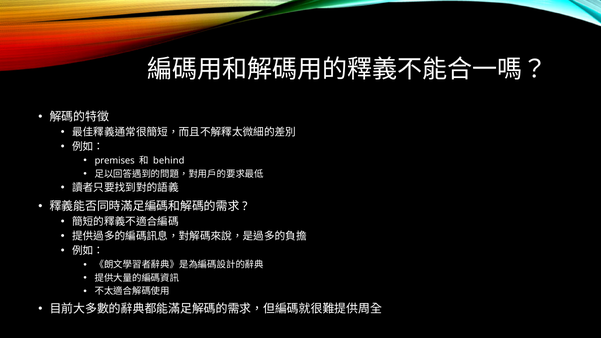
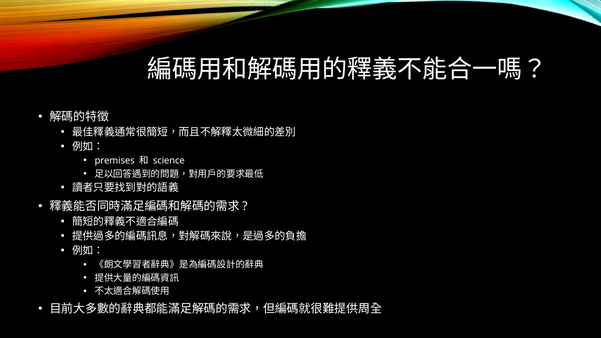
behind: behind -> science
